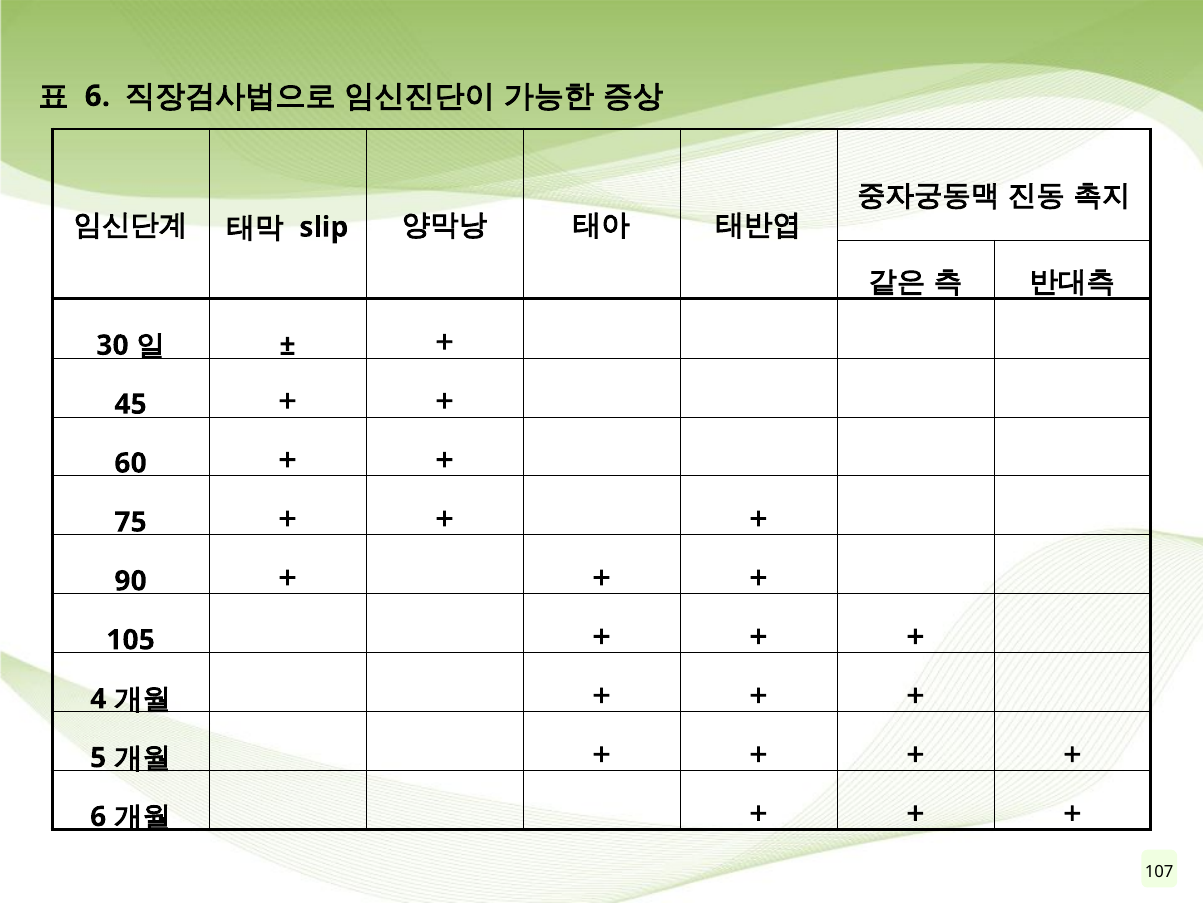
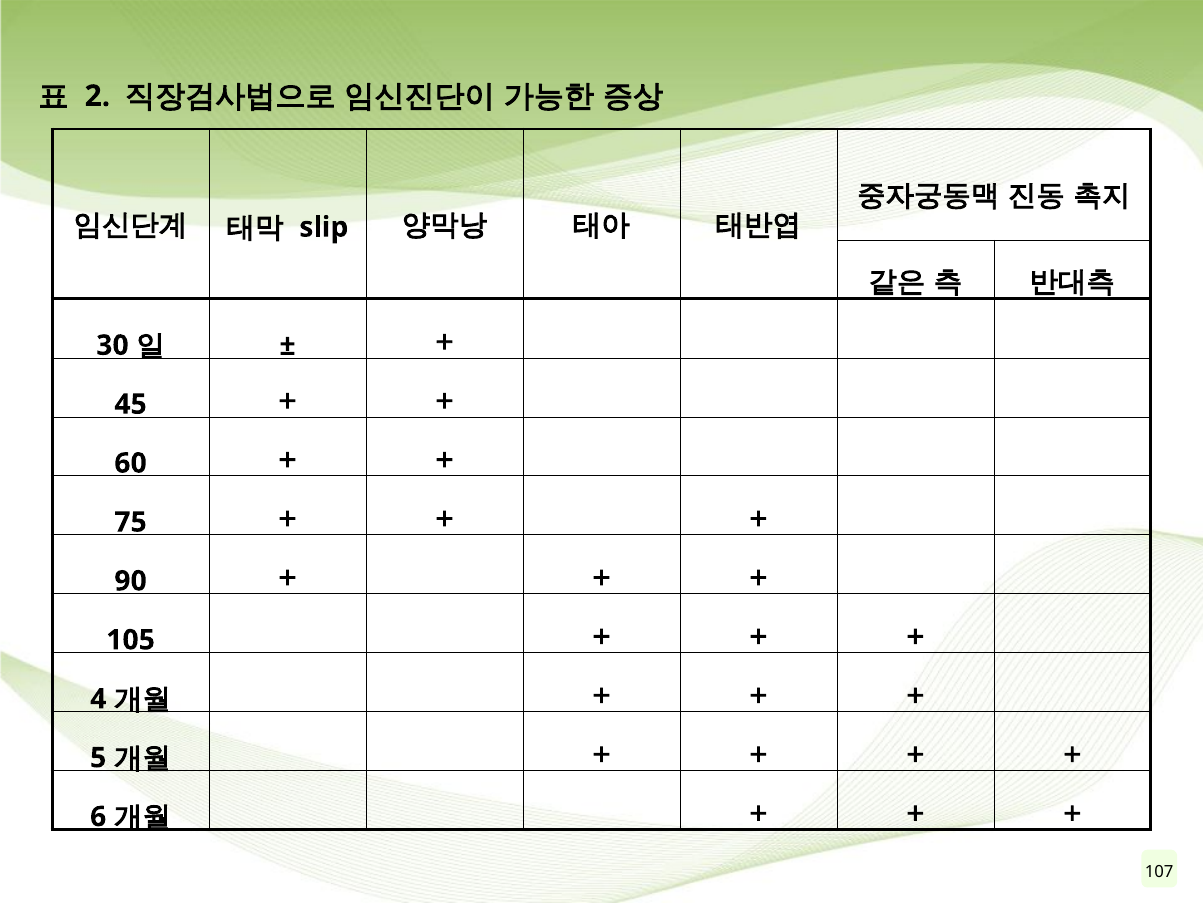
6 at (97, 96): 6 -> 2
